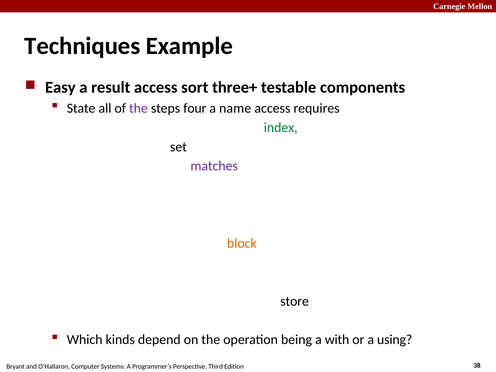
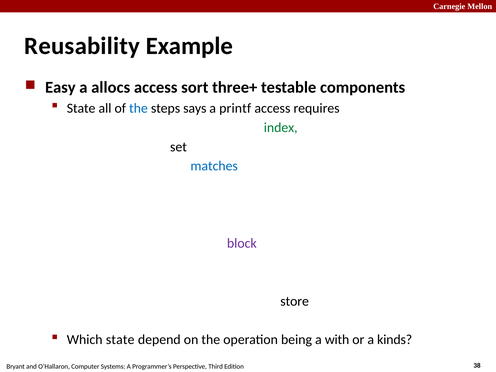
Techniques: Techniques -> Reusability
result: result -> allocs
the at (138, 108) colour: purple -> blue
four: four -> says
name: name -> printf
matches colour: purple -> blue
block at (242, 243) colour: orange -> purple
Which kinds: kinds -> state
a using: using -> kinds
